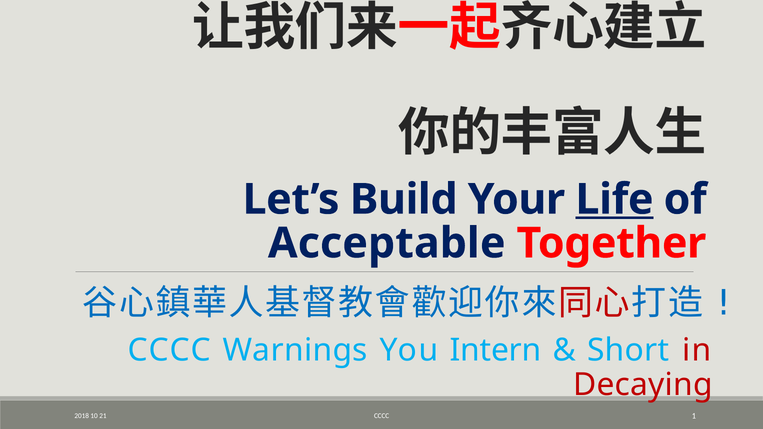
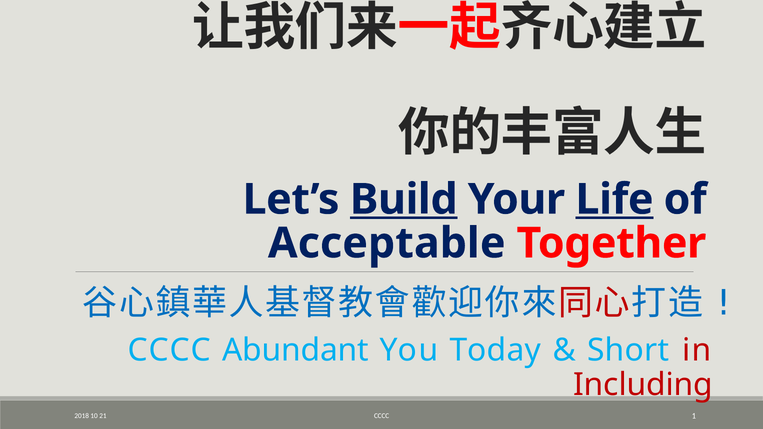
Build underline: none -> present
Warnings: Warnings -> Abundant
Intern: Intern -> Today
Decaying: Decaying -> Including
